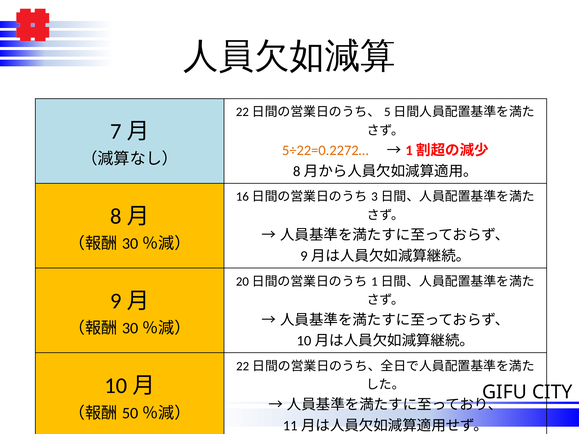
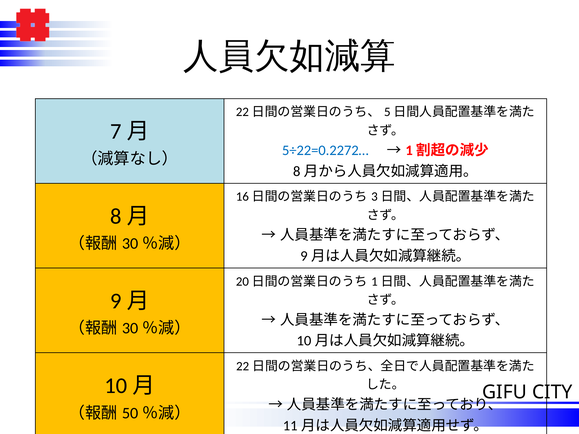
5÷22=0.2272… colour: orange -> blue
